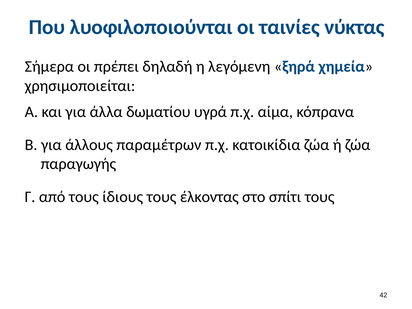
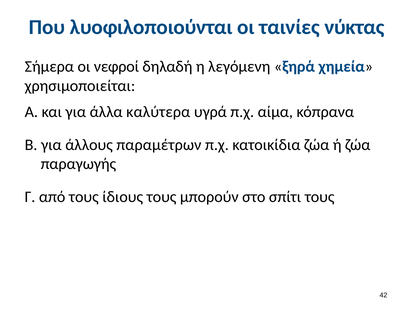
πρέπει: πρέπει -> νεφροί
δωματίου: δωματίου -> καλύτερα
έλκοντας: έλκοντας -> μπορούν
